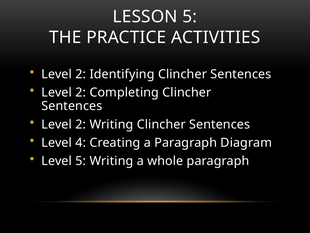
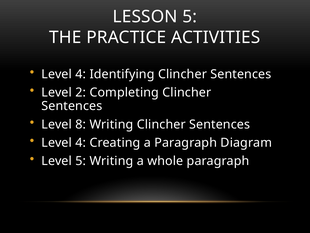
2 at (81, 74): 2 -> 4
2 at (81, 124): 2 -> 8
